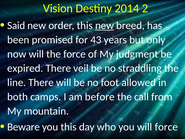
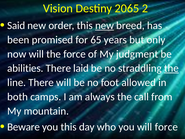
2014: 2014 -> 2065
43: 43 -> 65
expired: expired -> abilities
veil: veil -> laid
the at (171, 68) underline: none -> present
before: before -> always
